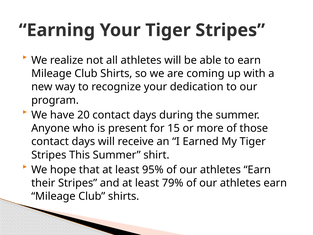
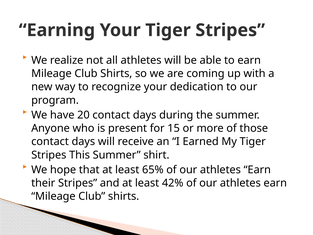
95%: 95% -> 65%
79%: 79% -> 42%
